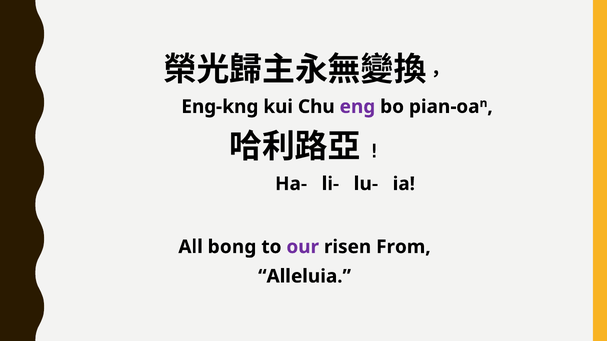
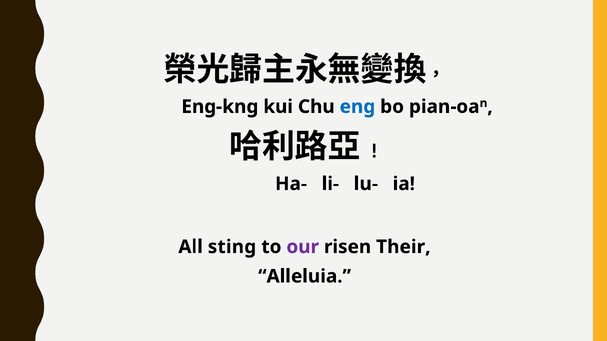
eng colour: purple -> blue
bong: bong -> sting
From: From -> Their
